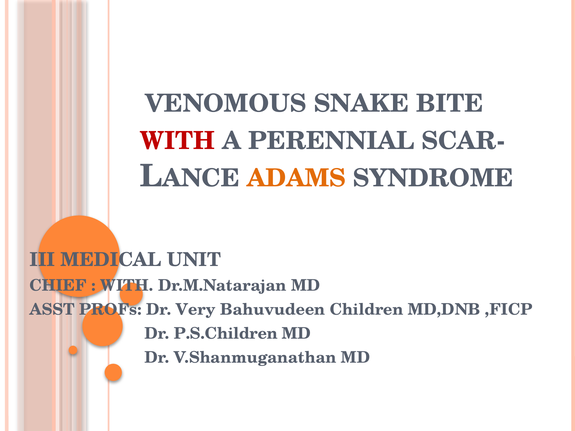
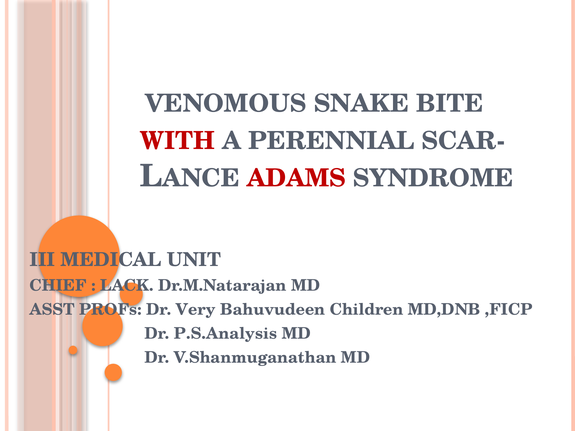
ADAMS colour: orange -> red
WITH at (127, 286): WITH -> LACK
P.S.Children: P.S.Children -> P.S.Analysis
